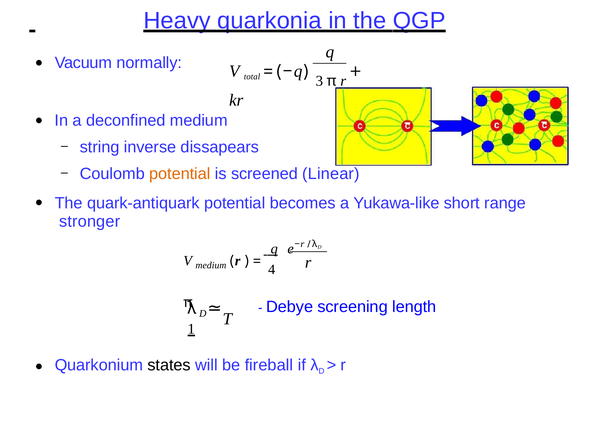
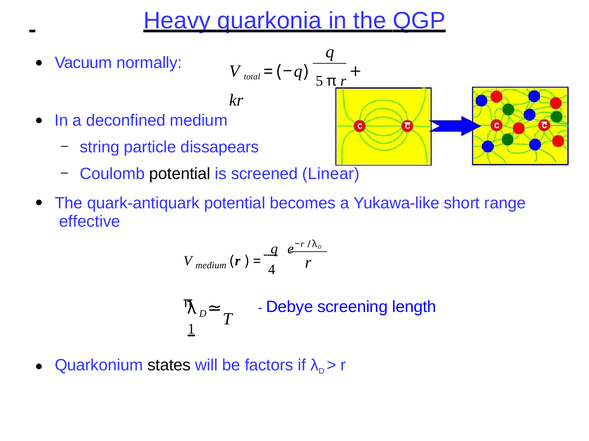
3: 3 -> 5
inverse: inverse -> particle
potential at (180, 174) colour: orange -> black
stronger: stronger -> effective
fireball: fireball -> factors
